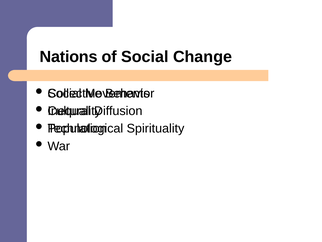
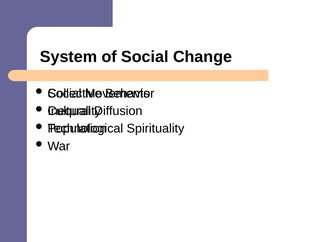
Nations: Nations -> System
